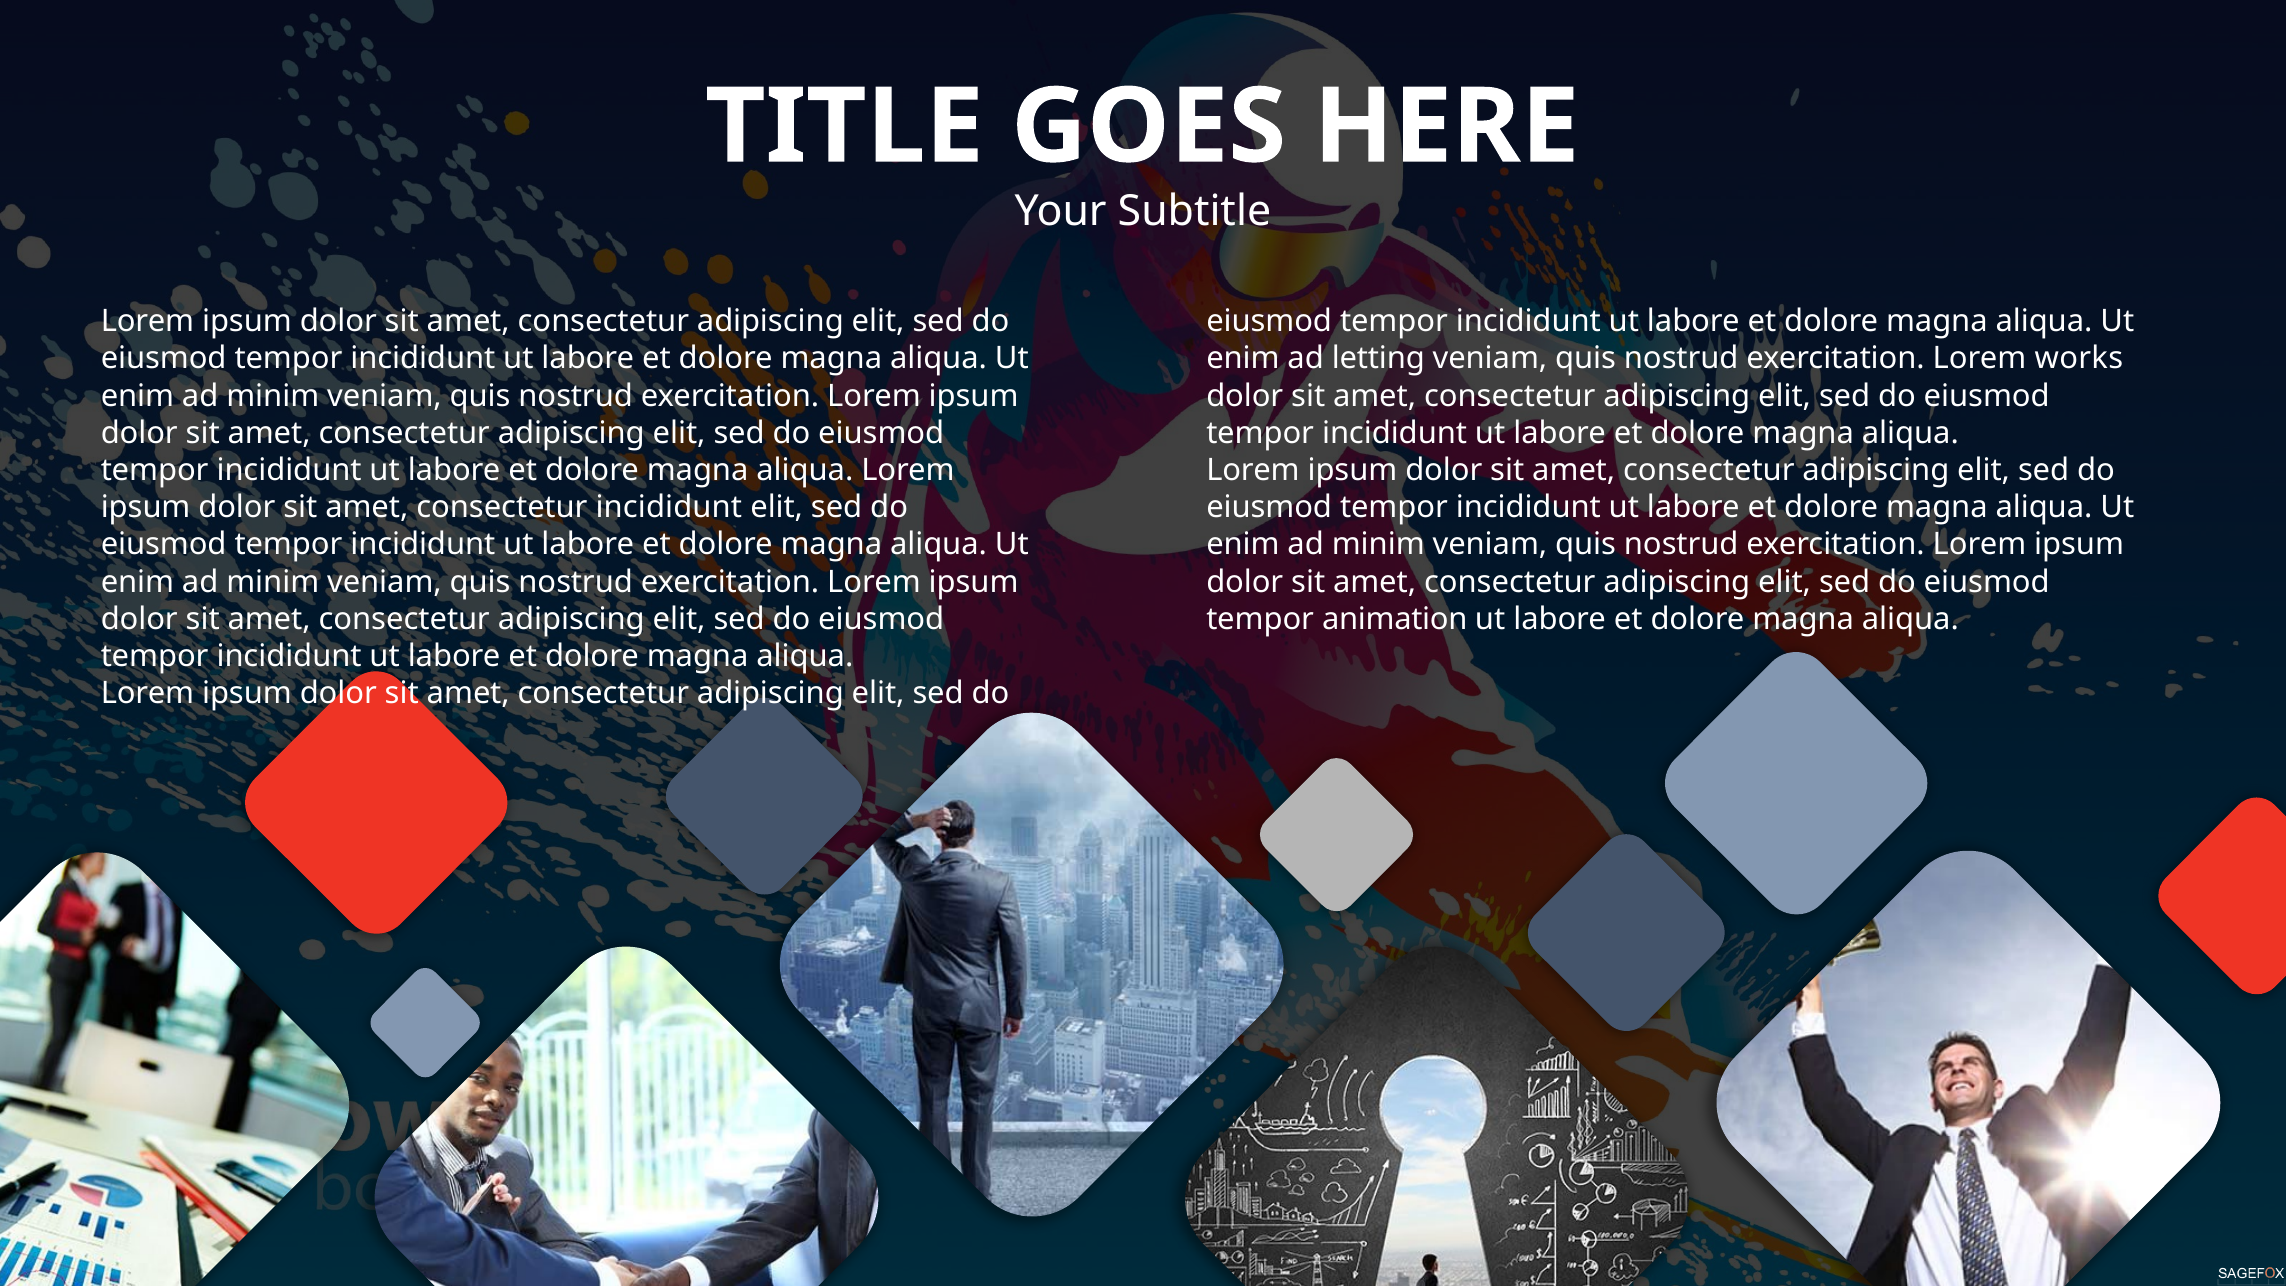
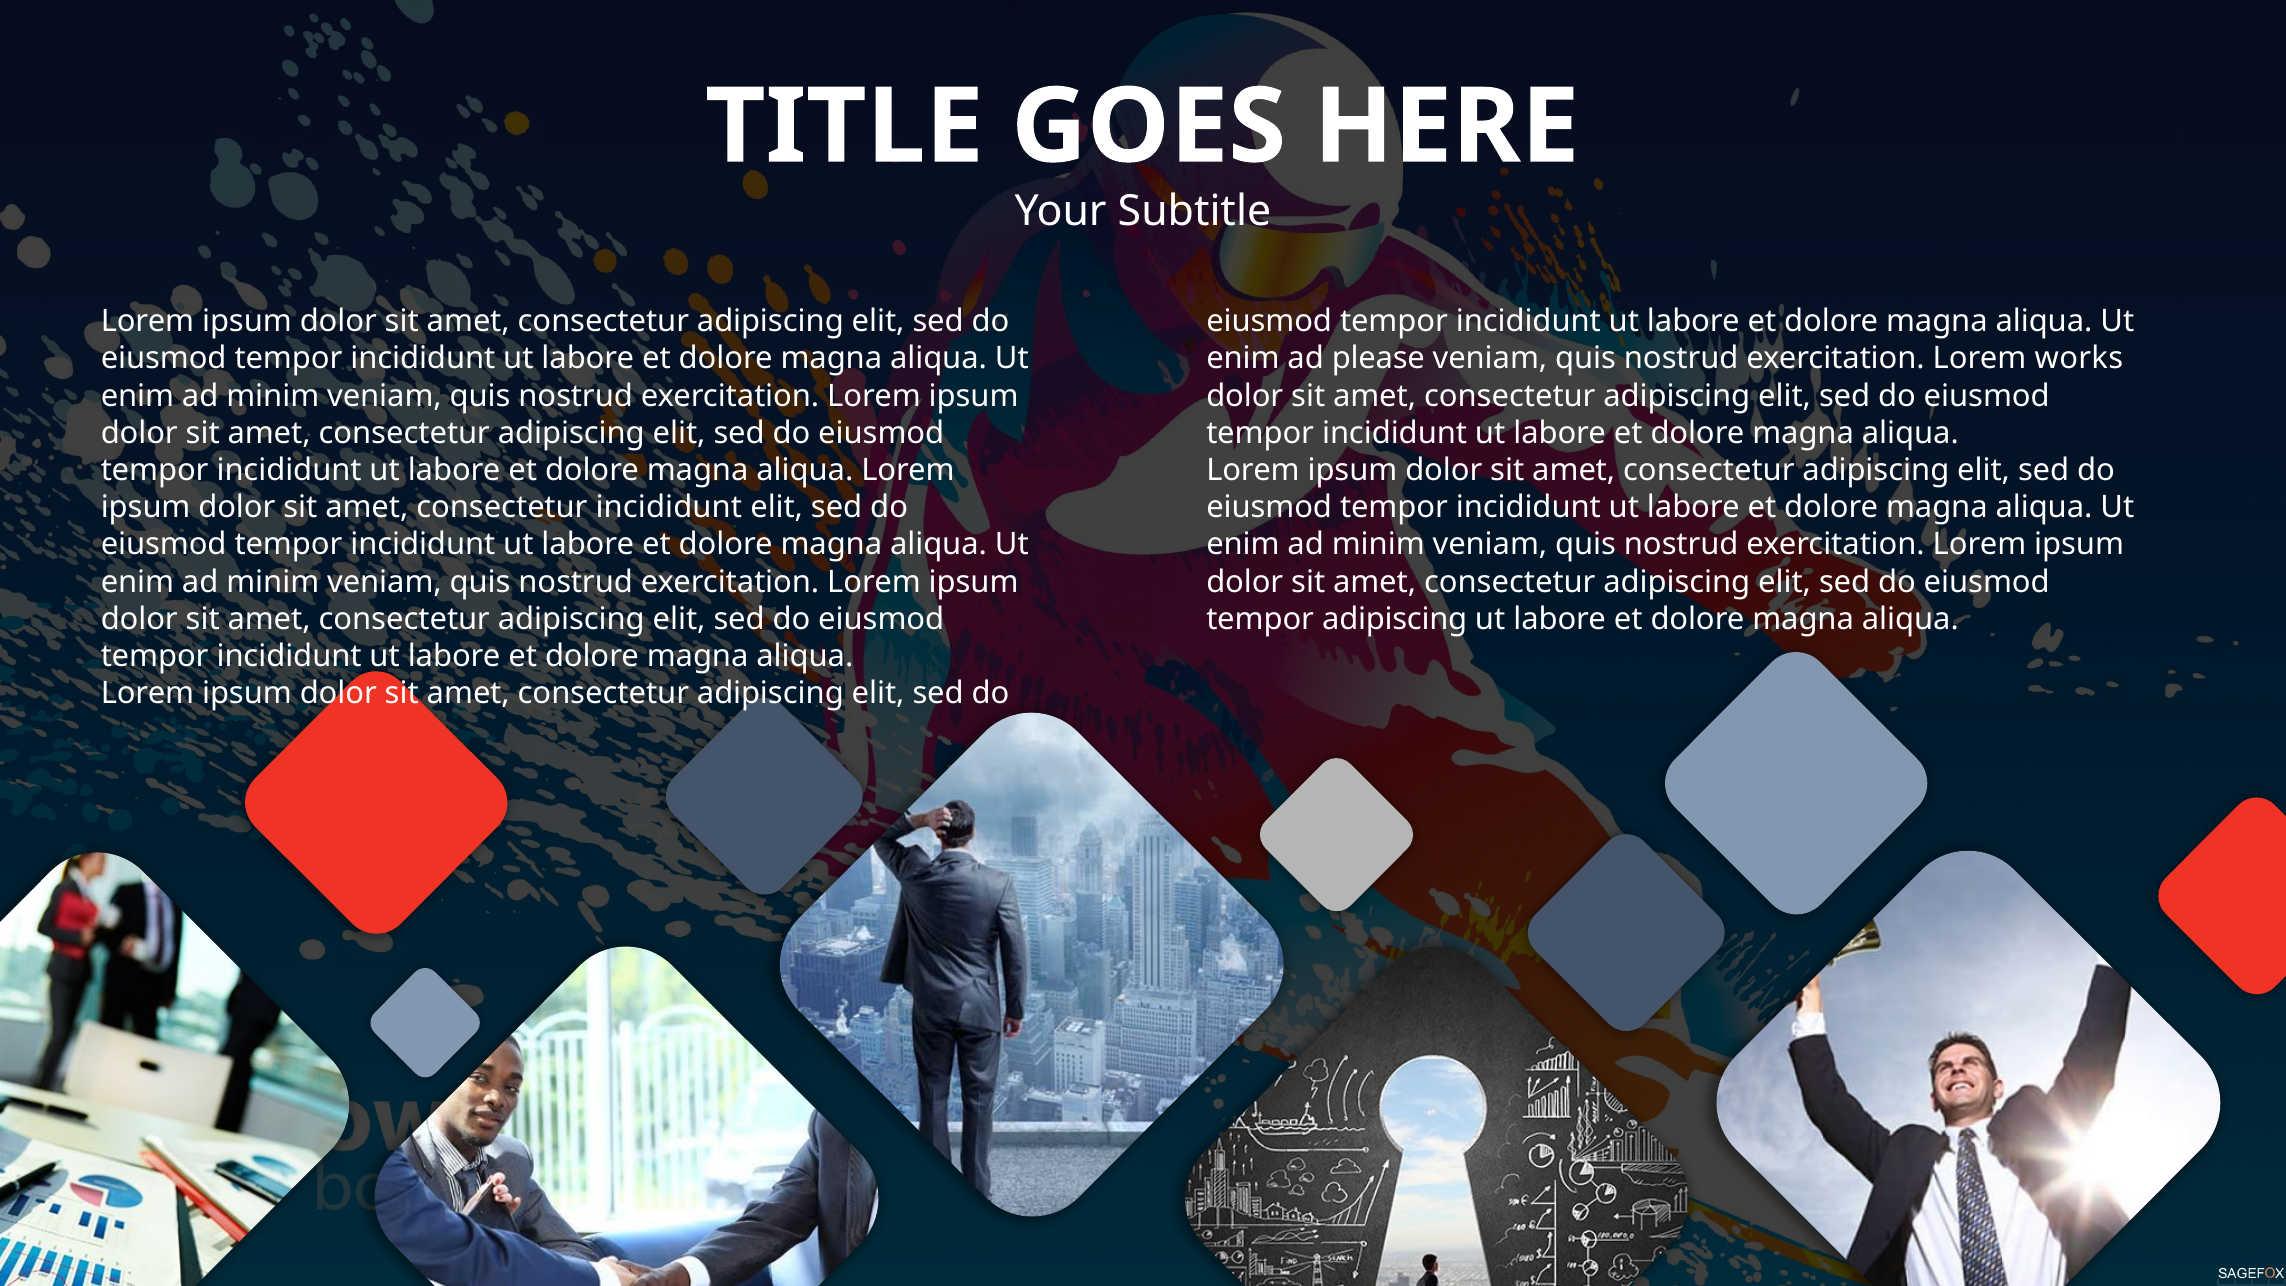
letting: letting -> please
tempor animation: animation -> adipiscing
